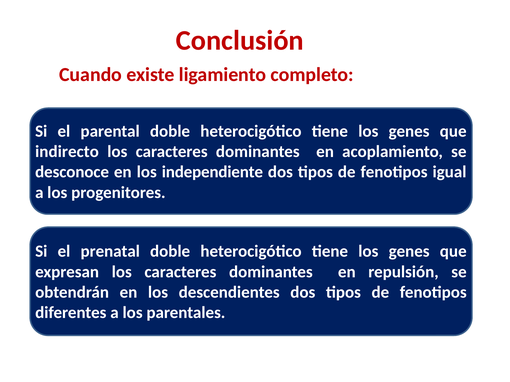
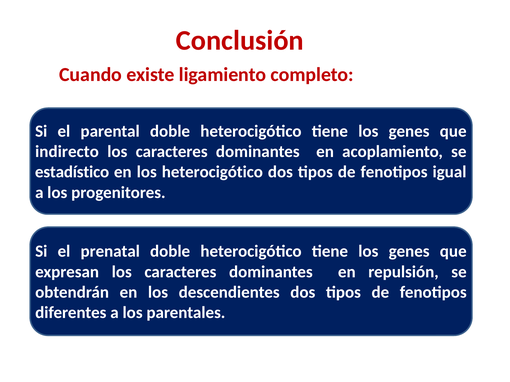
desconoce: desconoce -> estadístico
los independiente: independiente -> heterocigótico
